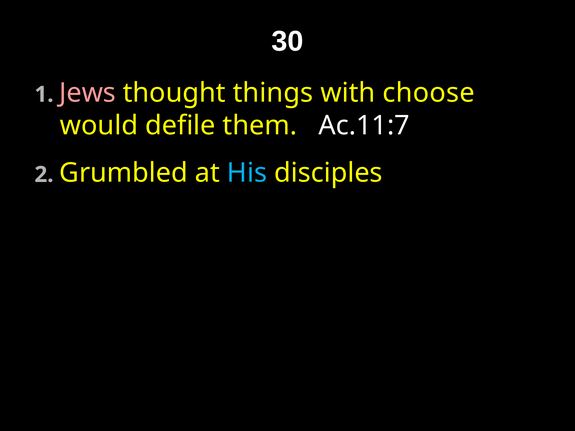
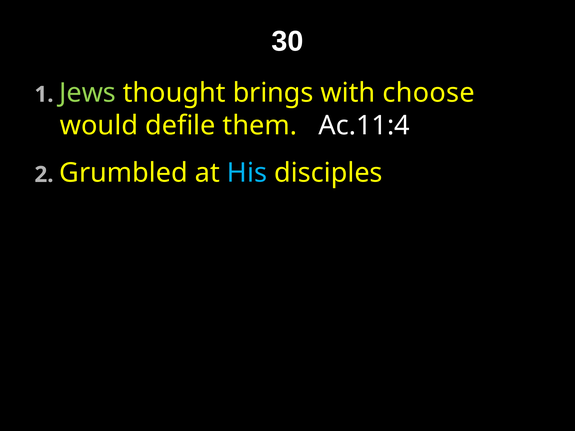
Jews colour: pink -> light green
things: things -> brings
Ac.11:7: Ac.11:7 -> Ac.11:4
